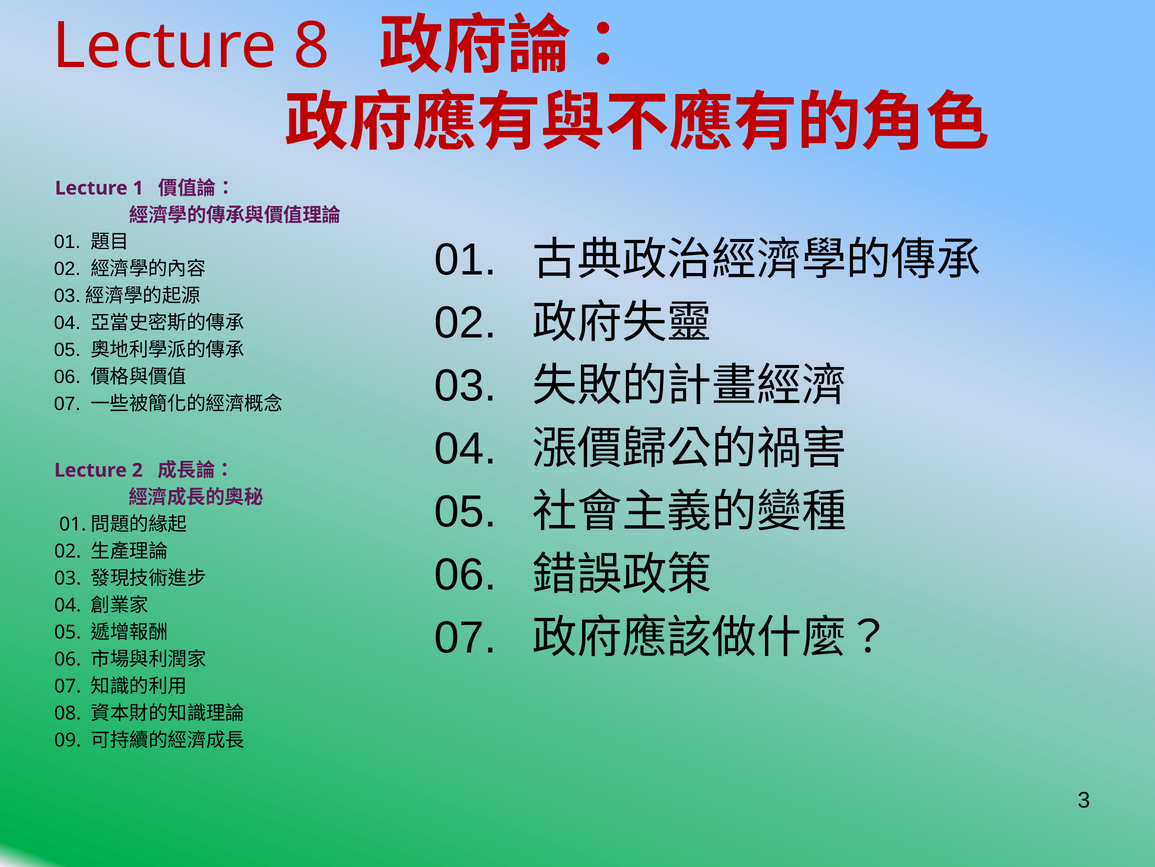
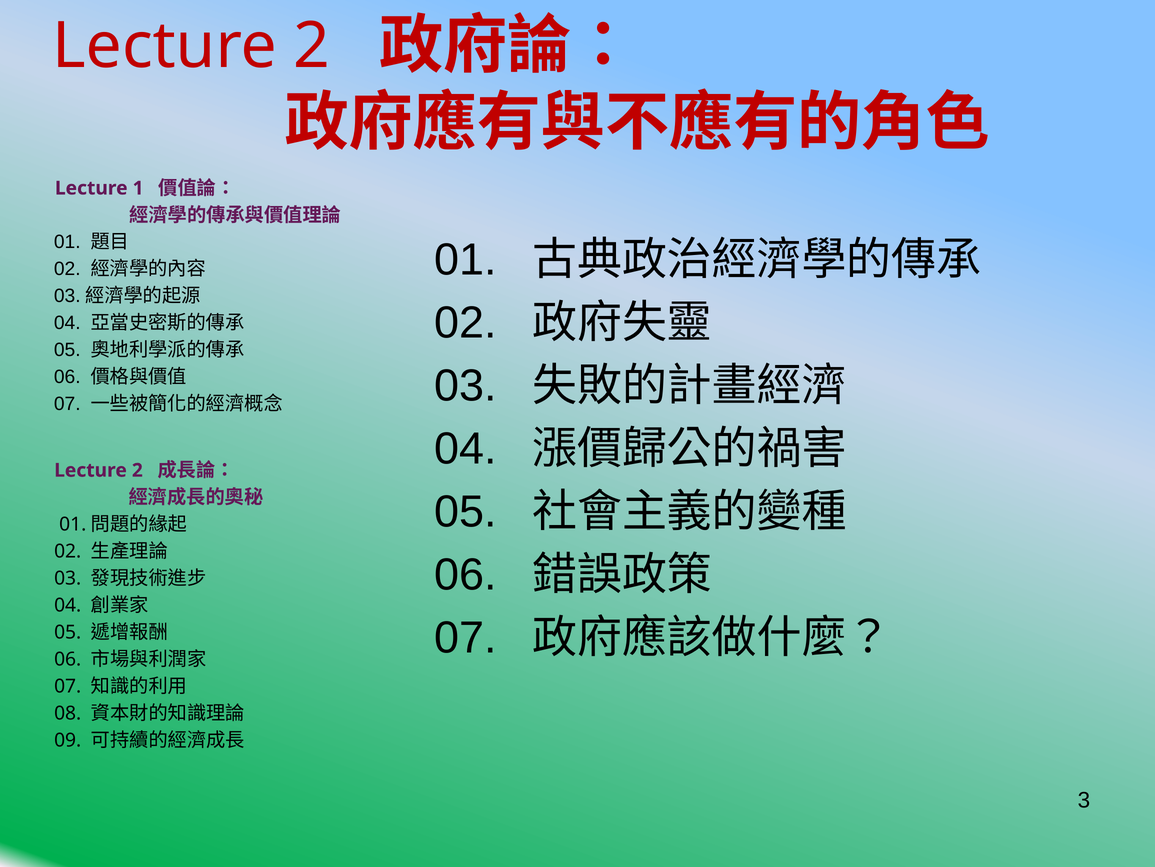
8 at (312, 46): 8 -> 2
